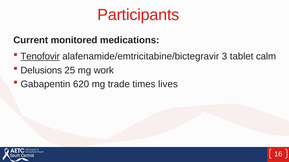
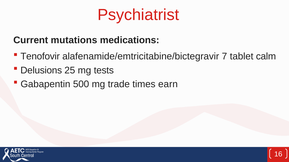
Participants: Participants -> Psychiatrist
monitored: monitored -> mutations
Tenofovir underline: present -> none
3: 3 -> 7
work: work -> tests
620: 620 -> 500
lives: lives -> earn
